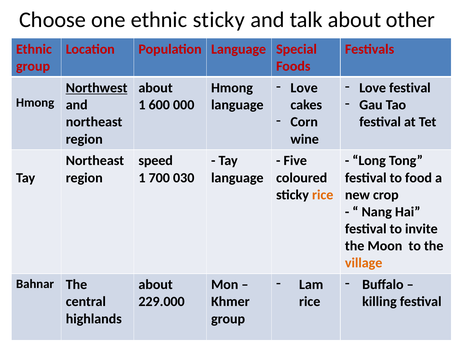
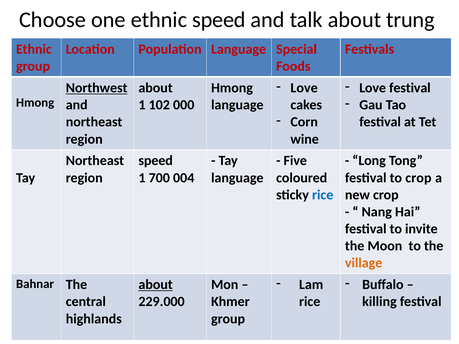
ethnic sticky: sticky -> speed
other: other -> trung
600: 600 -> 102
030: 030 -> 004
to food: food -> crop
rice at (323, 195) colour: orange -> blue
about at (156, 285) underline: none -> present
